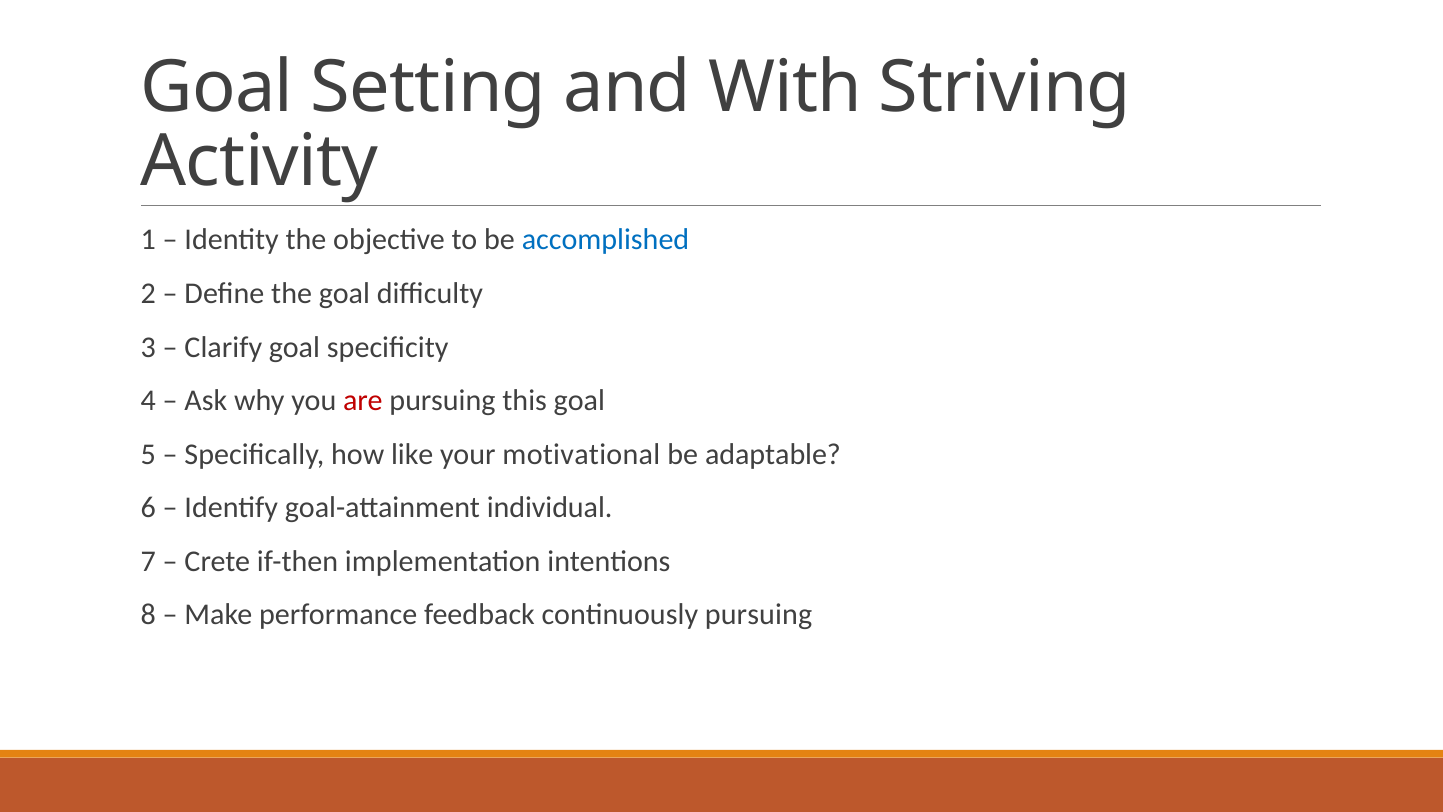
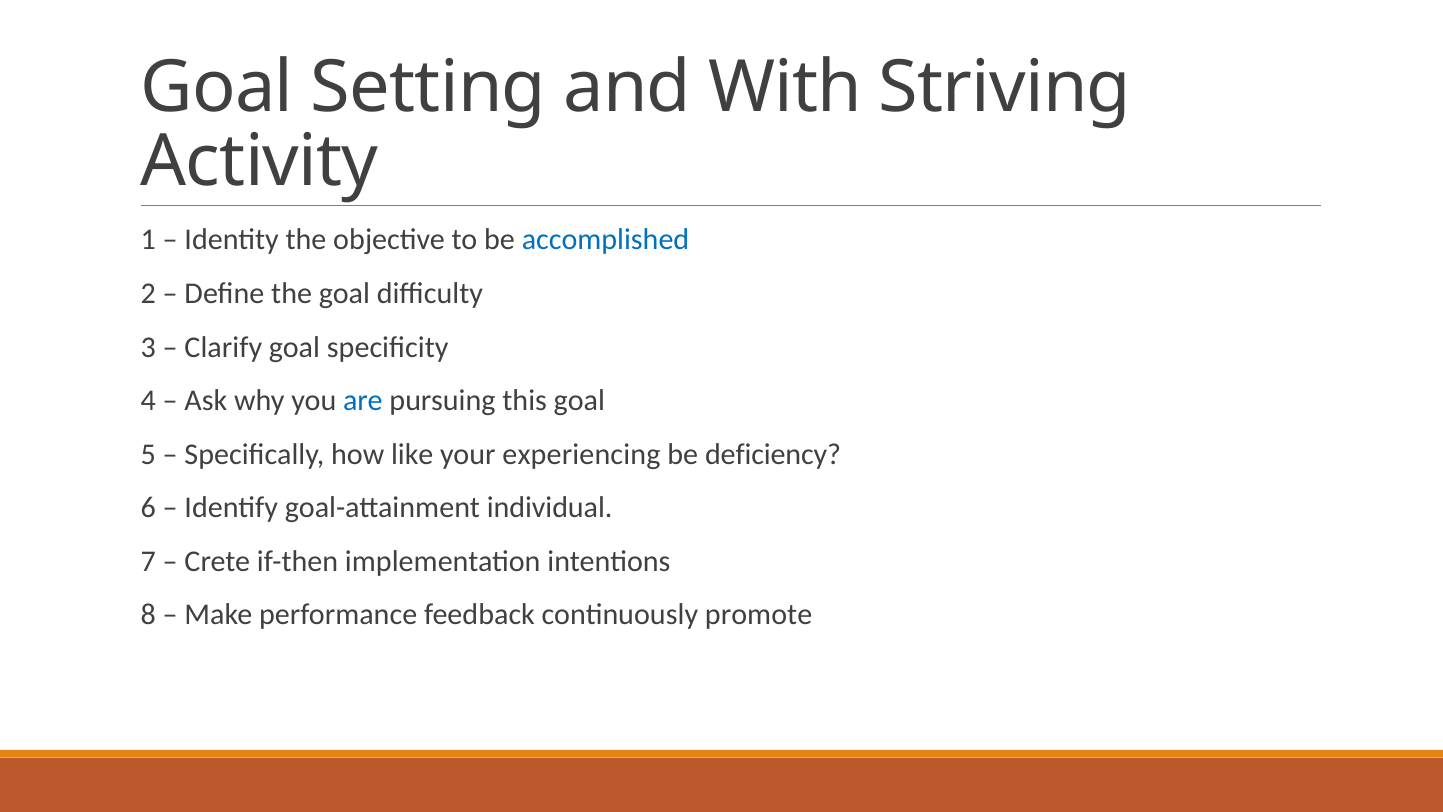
are colour: red -> blue
motivational: motivational -> experiencing
adaptable: adaptable -> deficiency
continuously pursuing: pursuing -> promote
